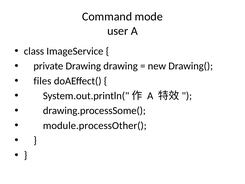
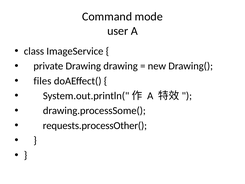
module.processOther(: module.processOther( -> requests.processOther(
